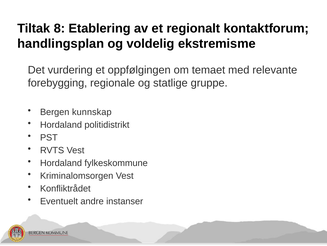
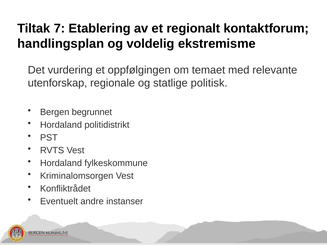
8: 8 -> 7
forebygging: forebygging -> utenforskap
gruppe: gruppe -> politisk
kunnskap: kunnskap -> begrunnet
